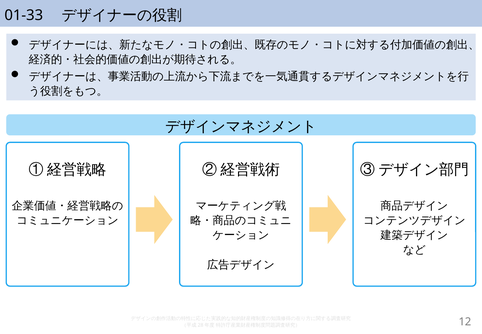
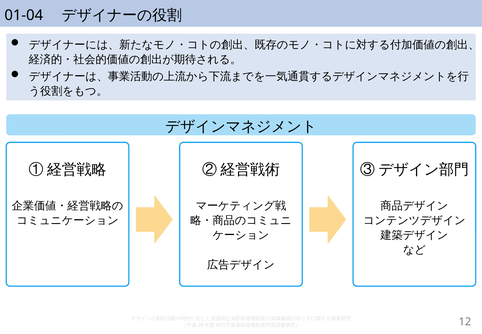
01-33: 01-33 -> 01-04
